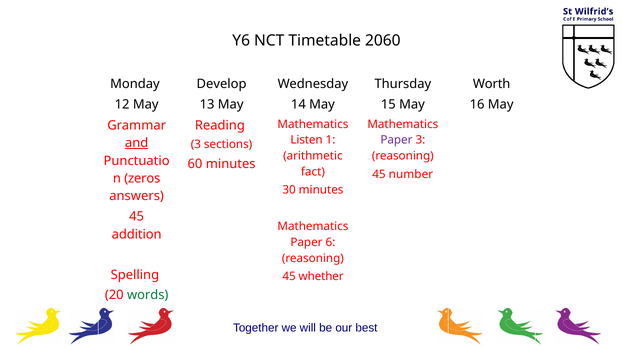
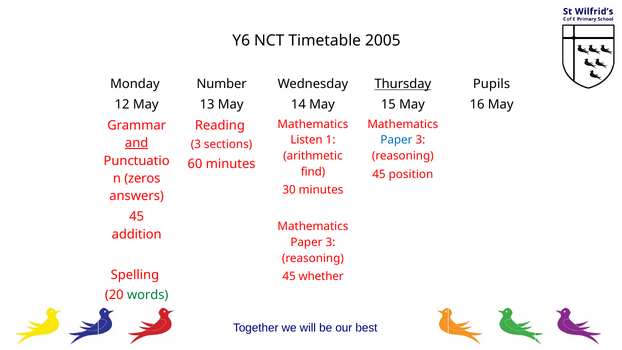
2060: 2060 -> 2005
Develop: Develop -> Number
Thursday underline: none -> present
Worth: Worth -> Pupils
Paper at (396, 140) colour: purple -> blue
fact: fact -> find
number: number -> position
6 at (331, 242): 6 -> 3
